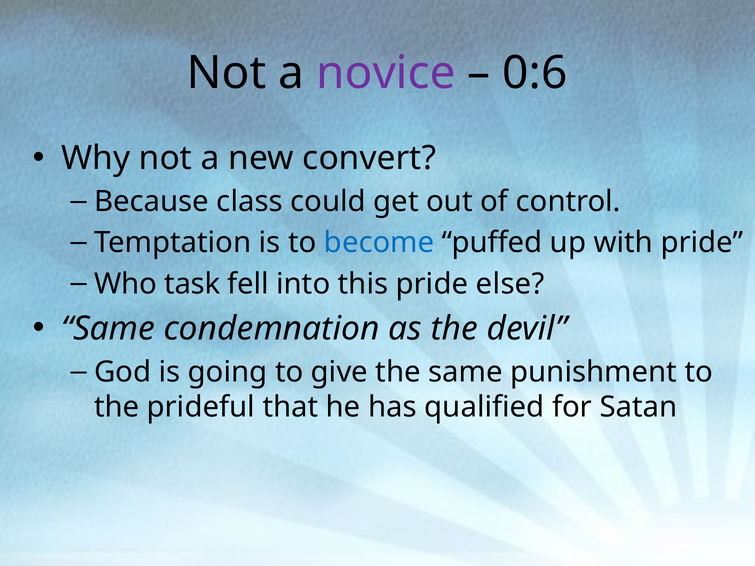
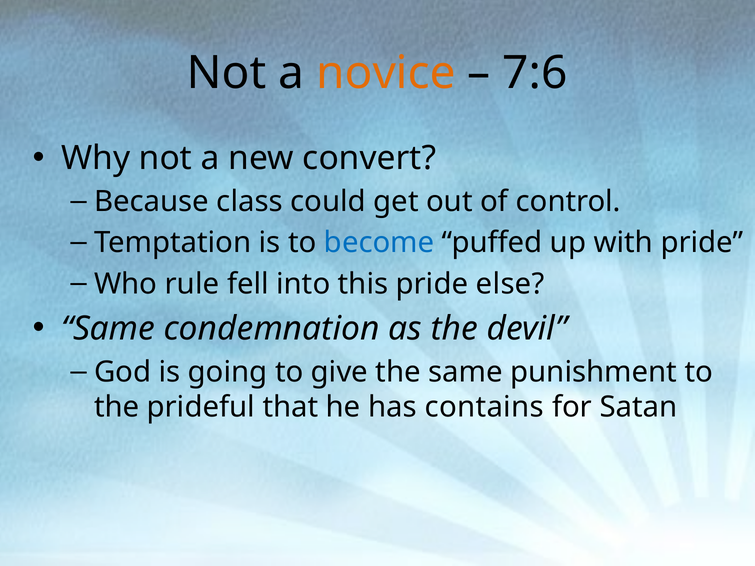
novice colour: purple -> orange
0:6: 0:6 -> 7:6
task: task -> rule
qualified: qualified -> contains
